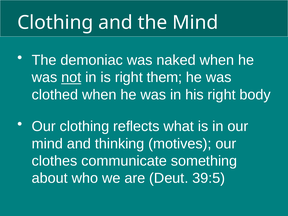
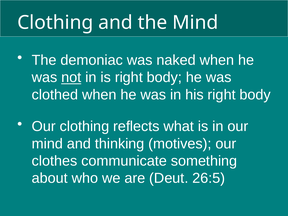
is right them: them -> body
39:5: 39:5 -> 26:5
